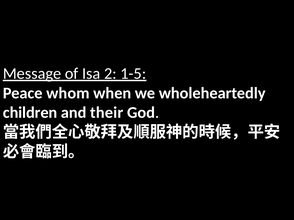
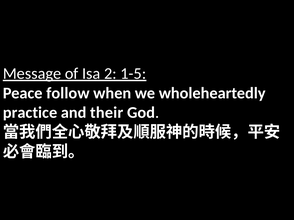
whom: whom -> follow
children: children -> practice
